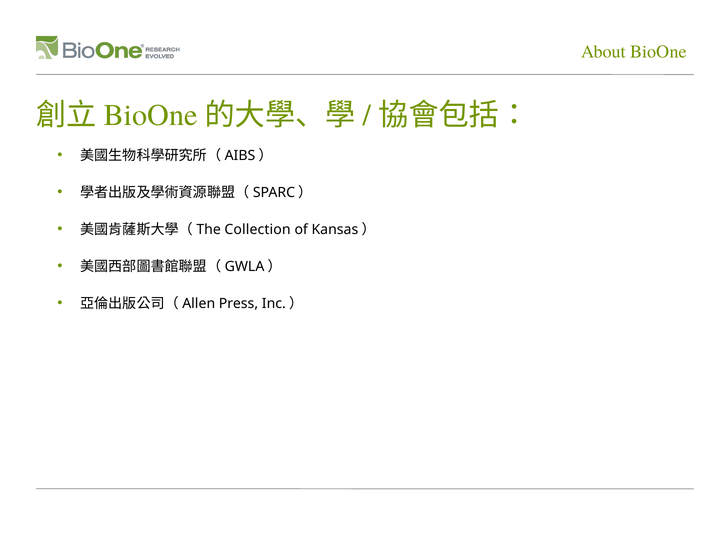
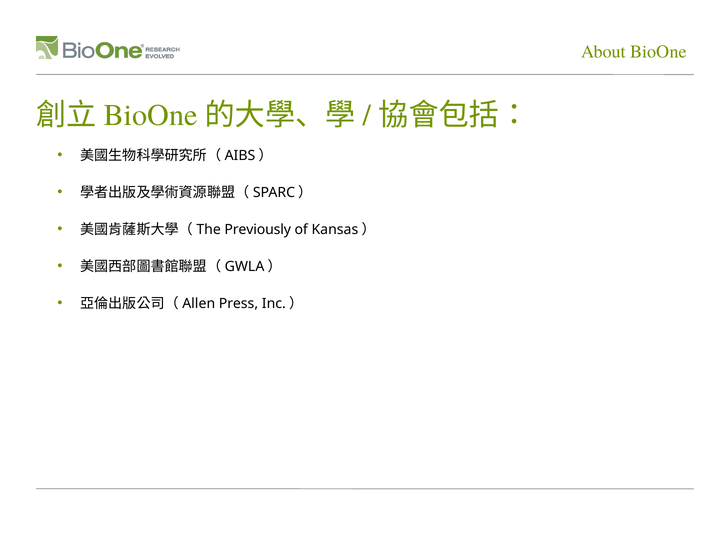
Collection: Collection -> Previously
